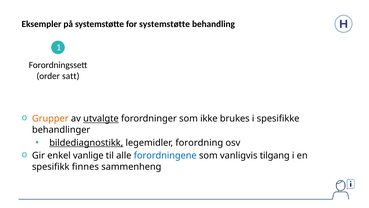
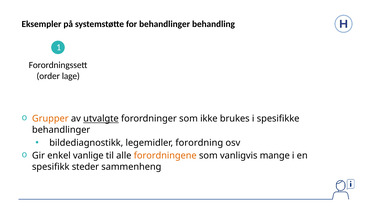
for systemstøtte: systemstøtte -> behandlinger
satt: satt -> lage
bildediagnostikk underline: present -> none
forordningene colour: blue -> orange
tilgang: tilgang -> mange
finnes: finnes -> steder
